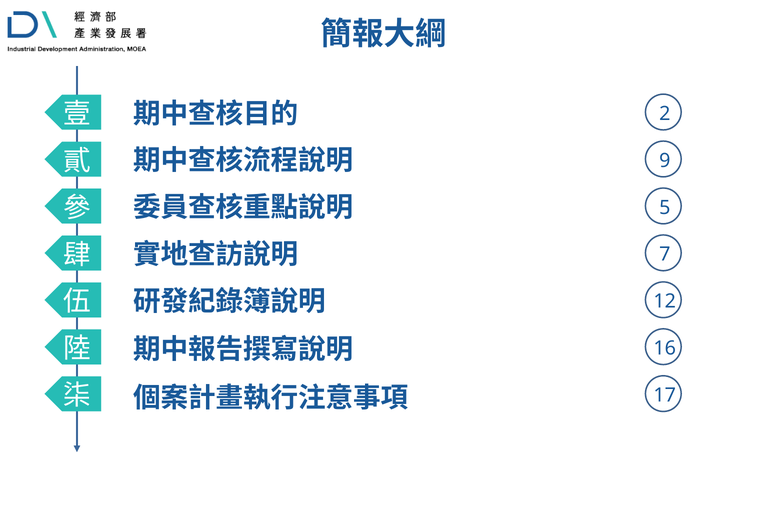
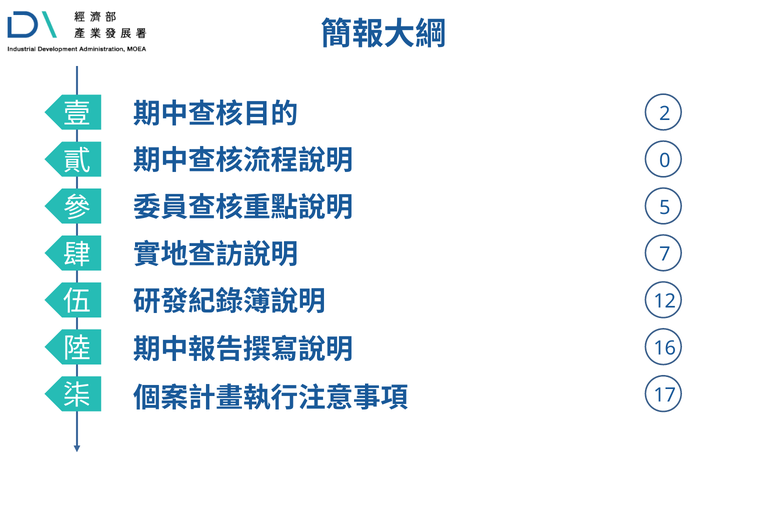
9: 9 -> 0
